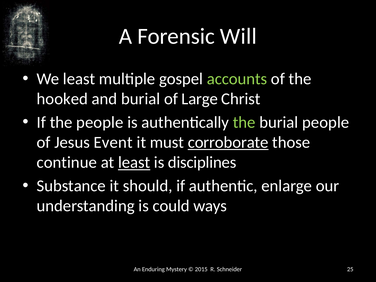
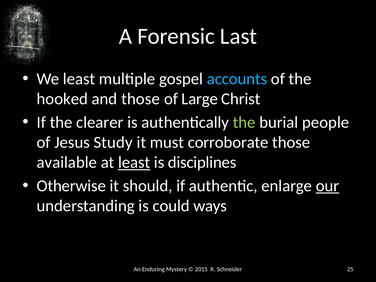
Will: Will -> Last
accounts colour: light green -> light blue
and burial: burial -> those
the people: people -> clearer
Event: Event -> Study
corroborate underline: present -> none
continue: continue -> available
Substance: Substance -> Otherwise
our underline: none -> present
